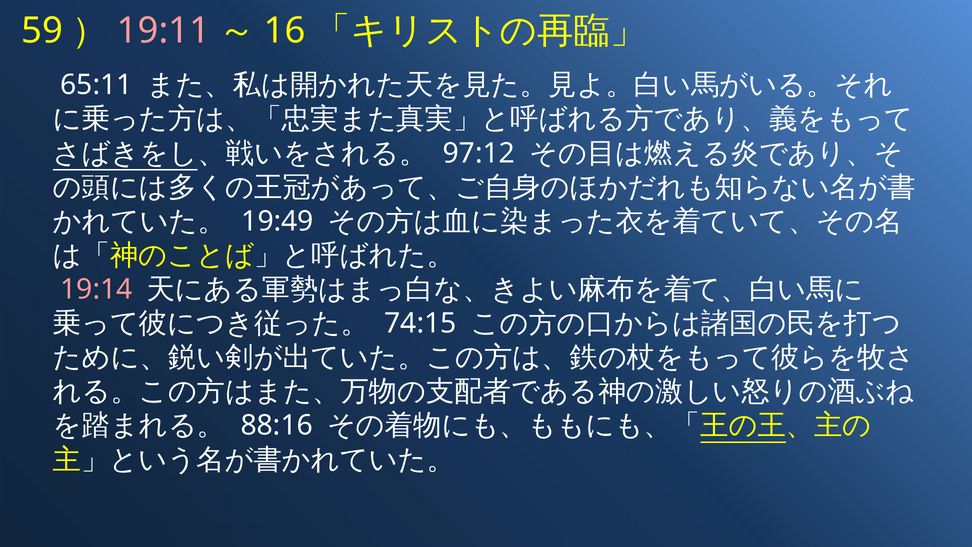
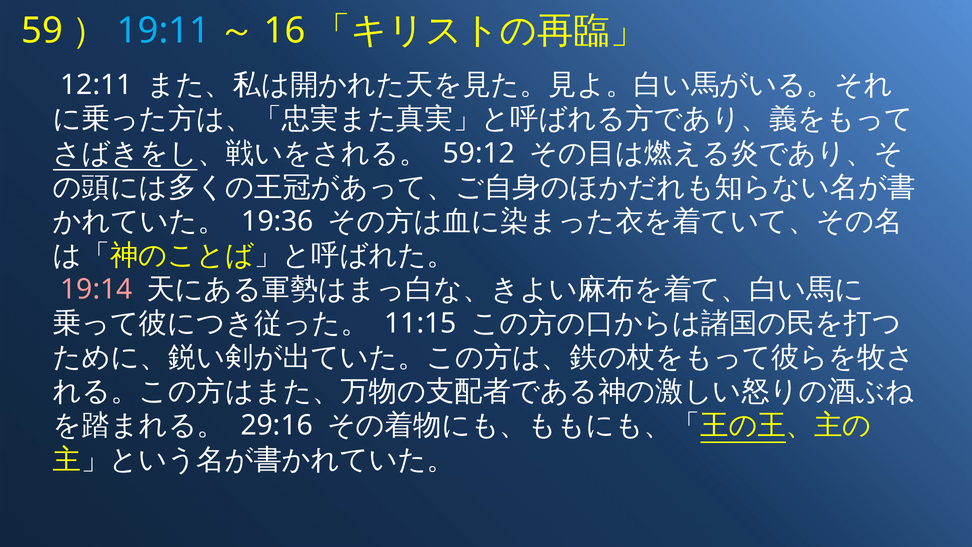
19:11 colour: pink -> light blue
65:11: 65:11 -> 12:11
97:12: 97:12 -> 59:12
19:49: 19:49 -> 19:36
74:15: 74:15 -> 11:15
88:16: 88:16 -> 29:16
